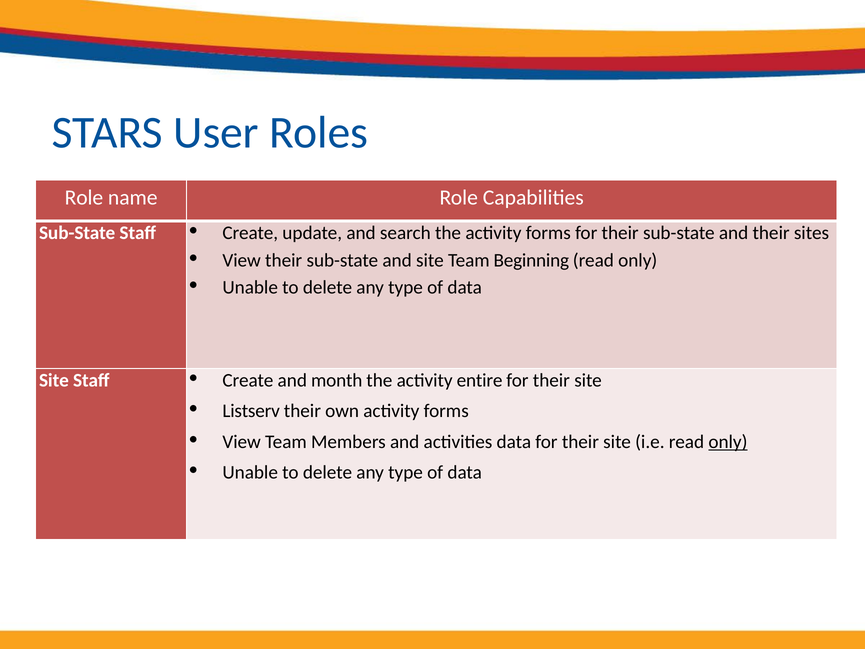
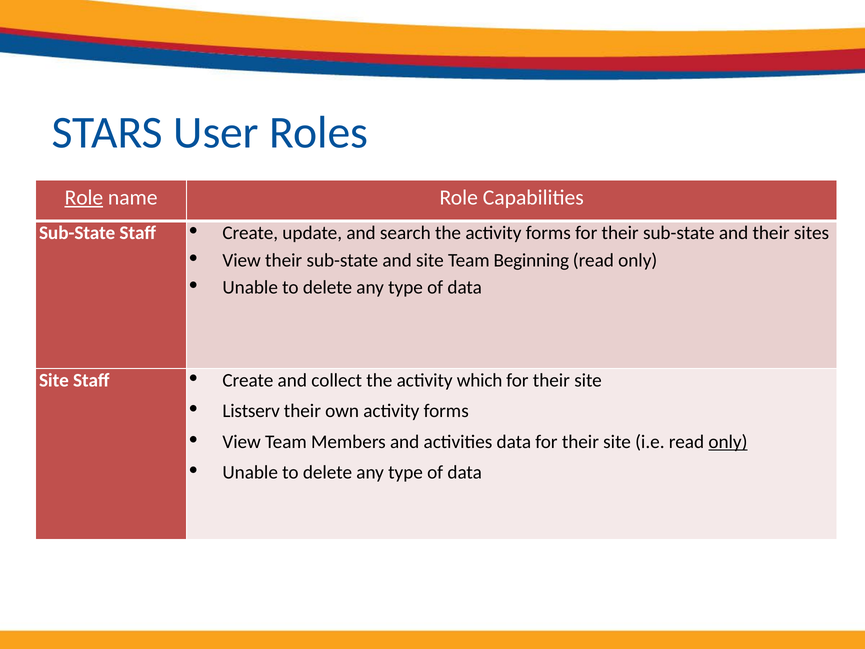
Role at (84, 197) underline: none -> present
month: month -> collect
entire: entire -> which
